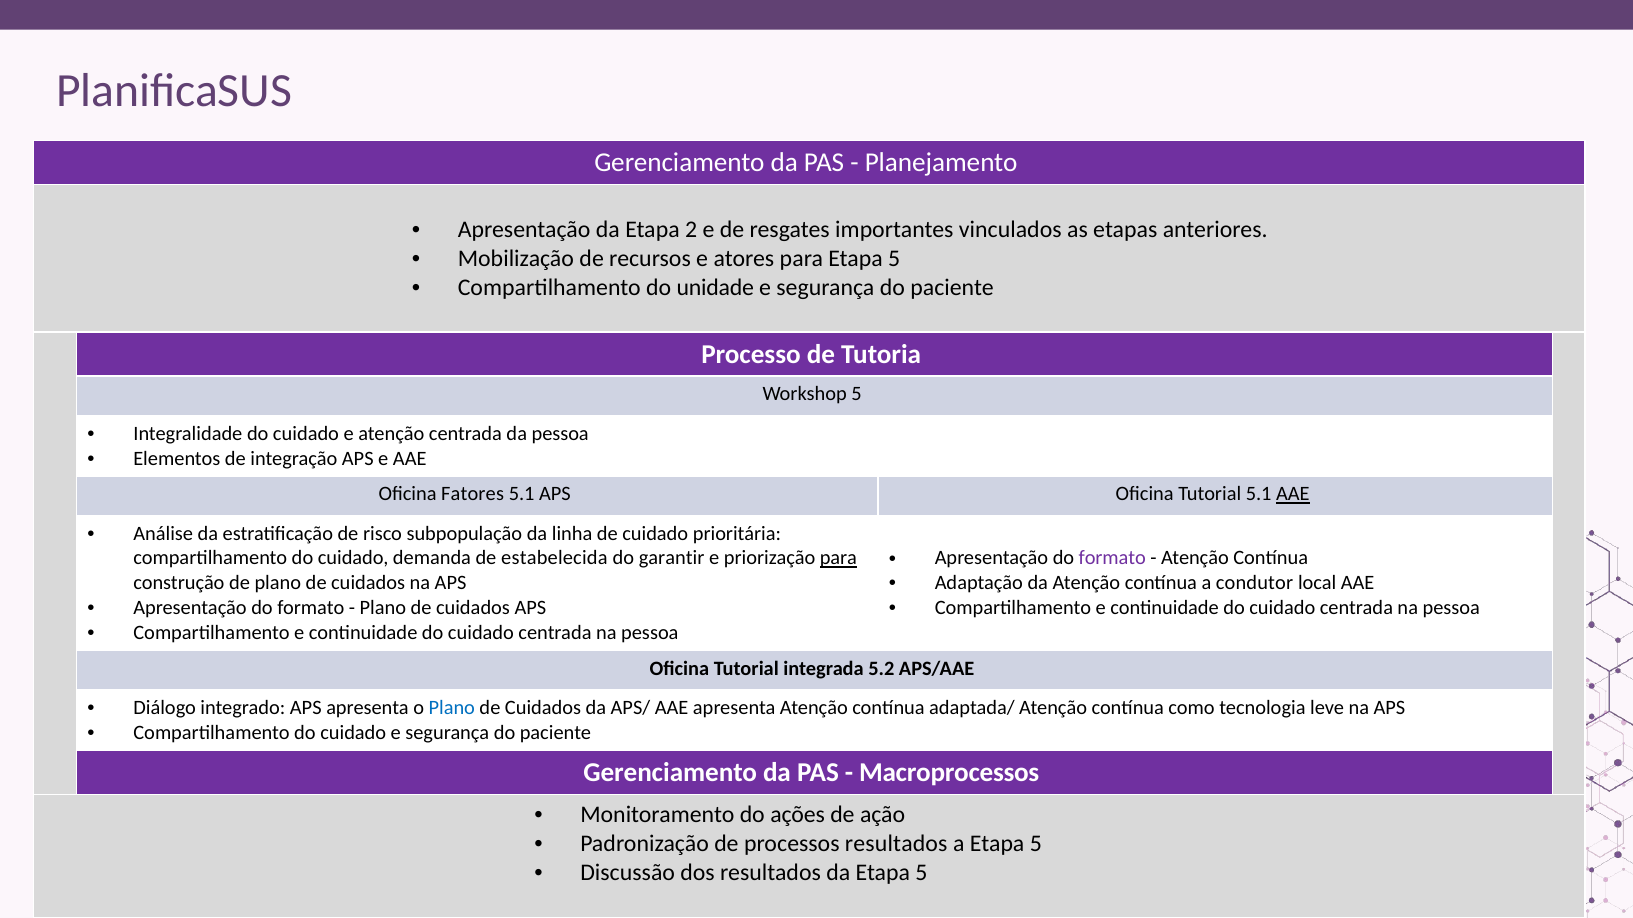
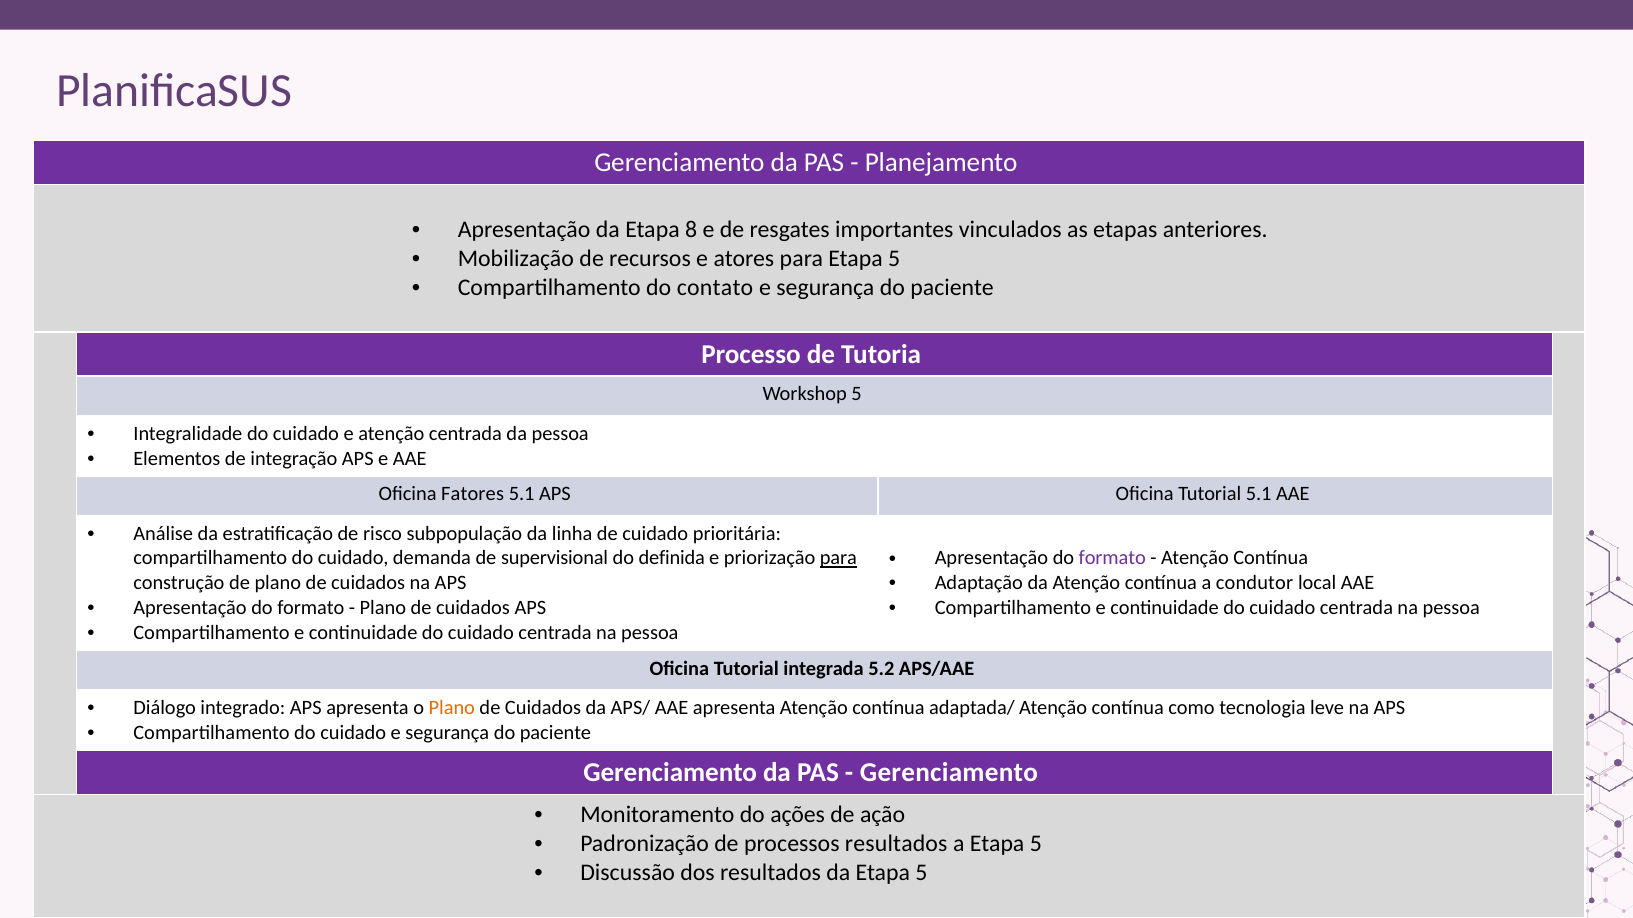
2: 2 -> 8
unidade: unidade -> contato
AAE at (1293, 494) underline: present -> none
estabelecida: estabelecida -> supervisional
garantir: garantir -> definida
Plano at (452, 708) colour: blue -> orange
Macroprocessos at (949, 773): Macroprocessos -> Gerenciamento
